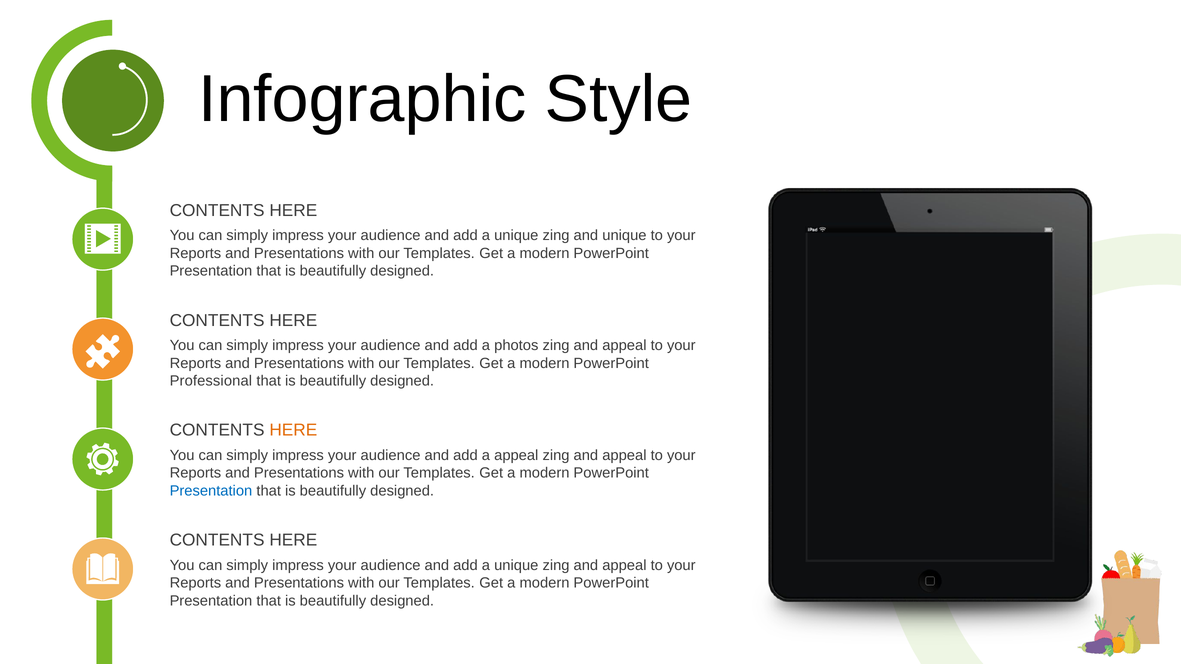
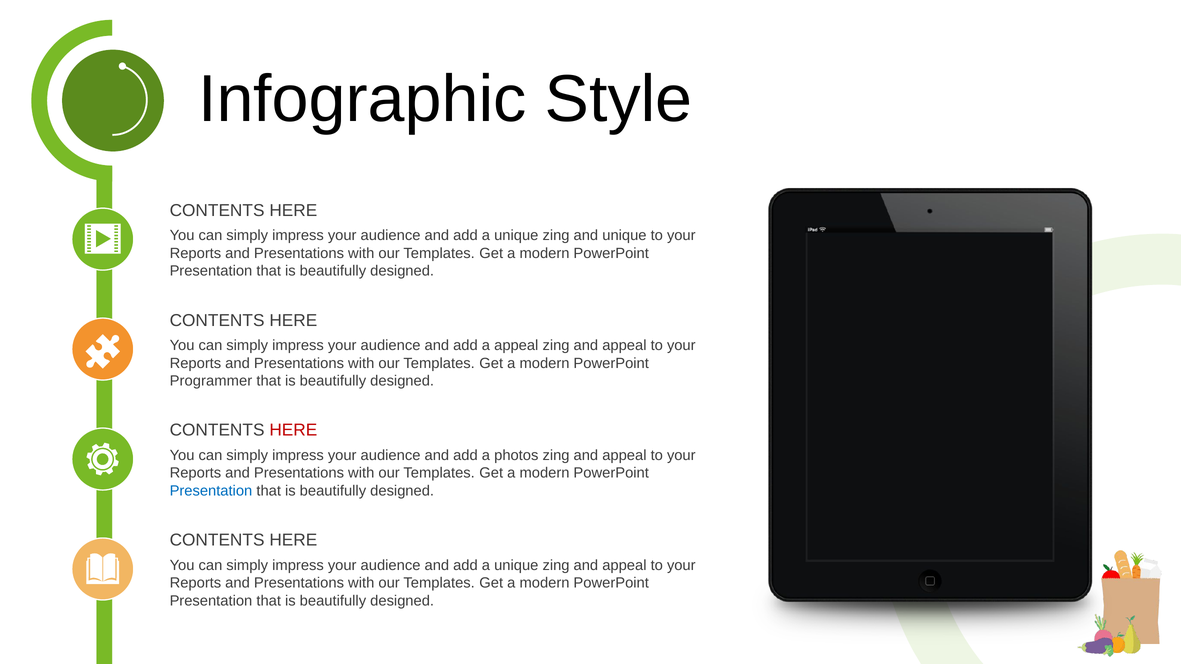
a photos: photos -> appeal
Professional: Professional -> Programmer
HERE at (293, 430) colour: orange -> red
a appeal: appeal -> photos
